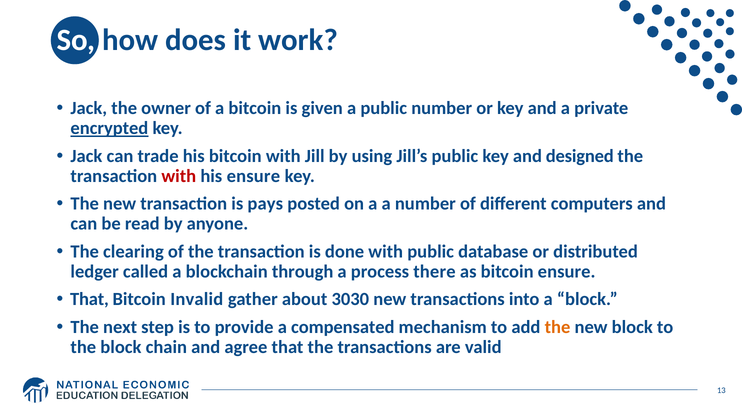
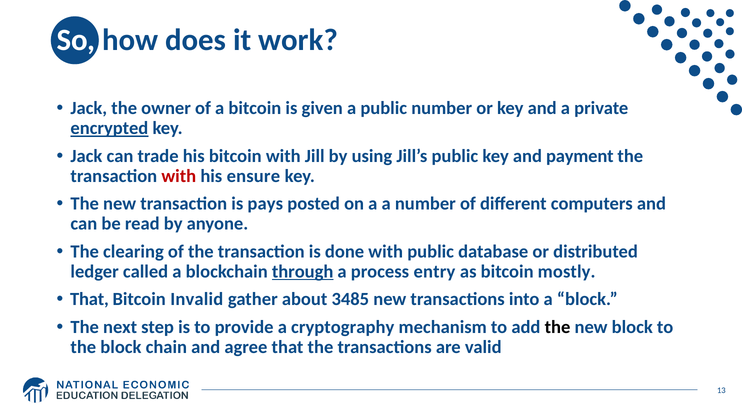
designed: designed -> payment
through underline: none -> present
there: there -> entry
bitcoin ensure: ensure -> mostly
3030: 3030 -> 3485
compensated: compensated -> cryptography
the at (558, 327) colour: orange -> black
